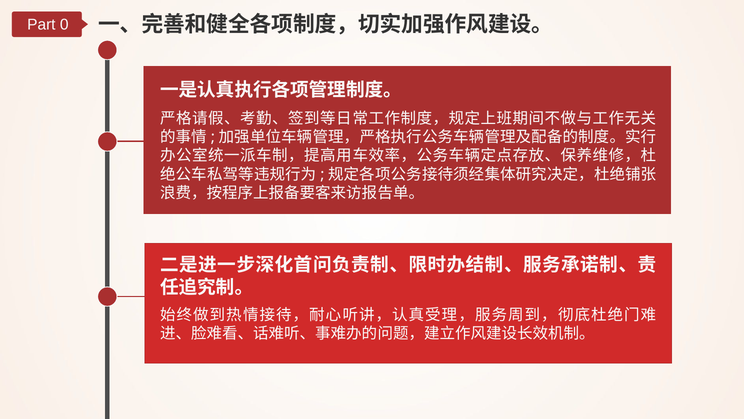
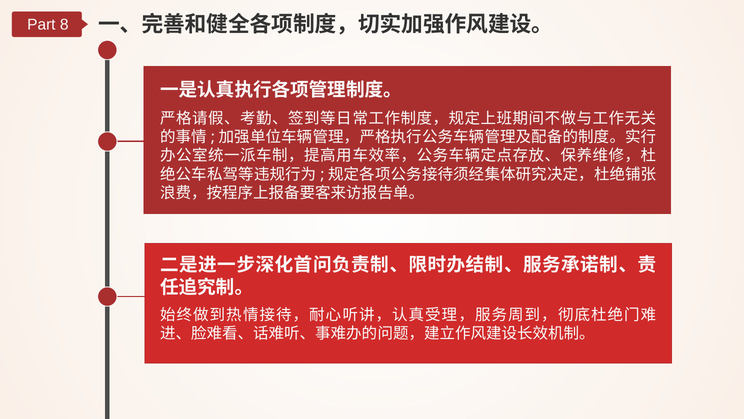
0: 0 -> 8
